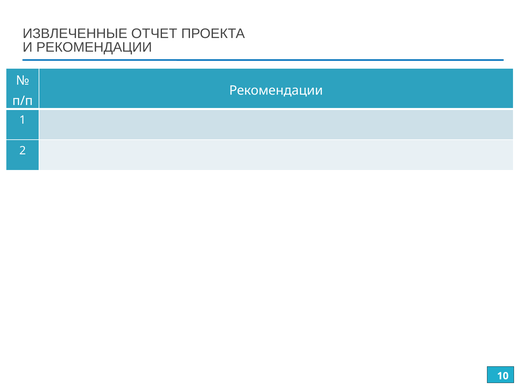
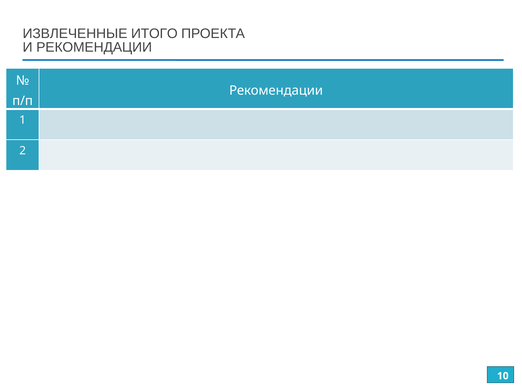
ОТЧЕТ: ОТЧЕТ -> ИТОГО
